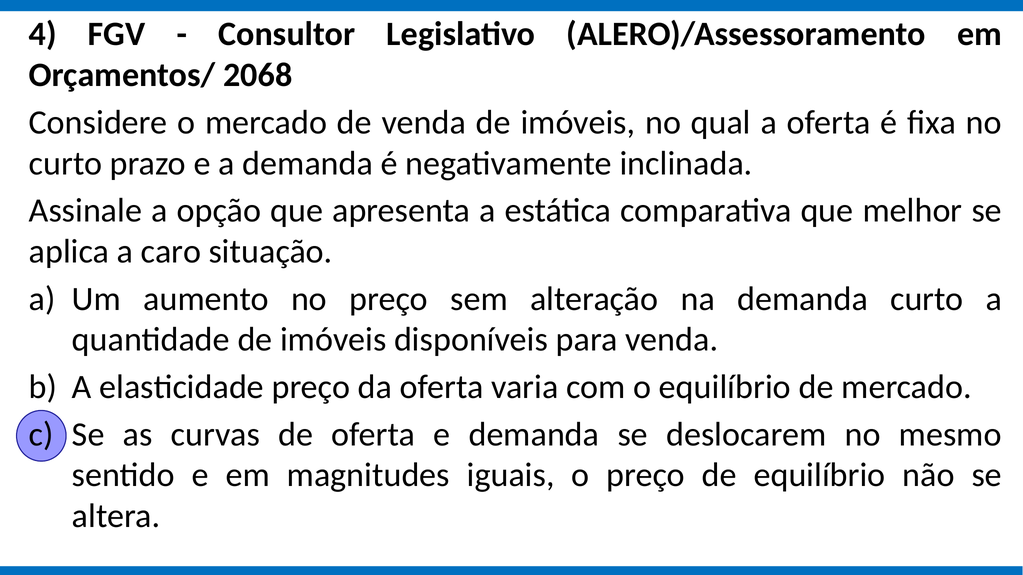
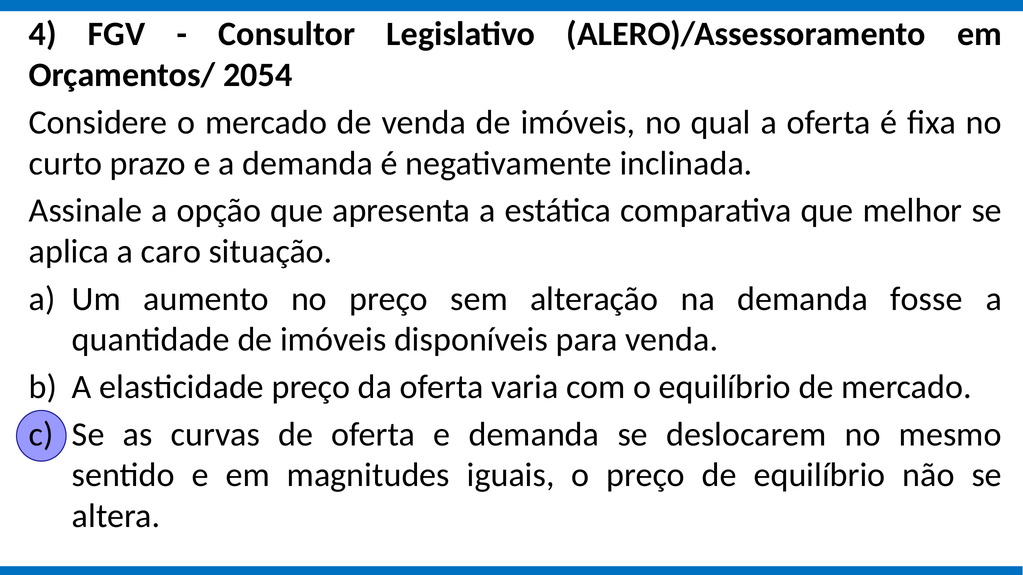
2068: 2068 -> 2054
demanda curto: curto -> fosse
